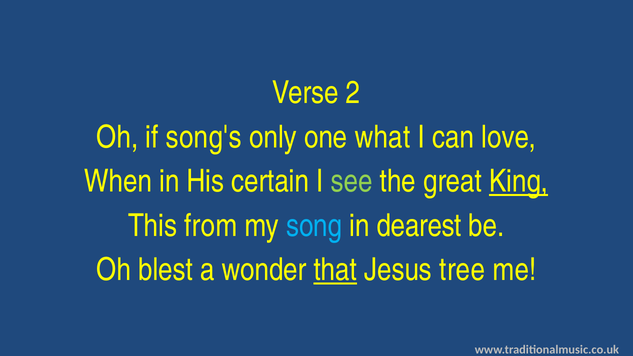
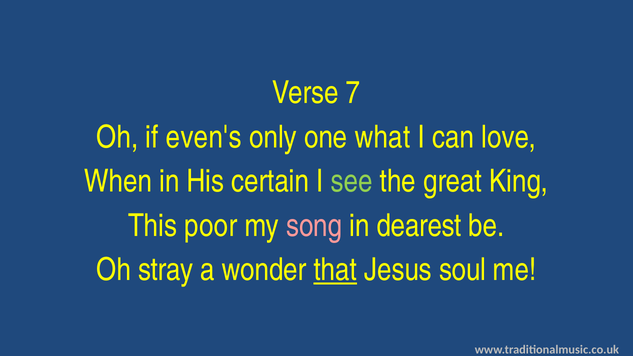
2: 2 -> 7
song's: song's -> even's
King underline: present -> none
from: from -> poor
song colour: light blue -> pink
blest: blest -> stray
tree: tree -> soul
